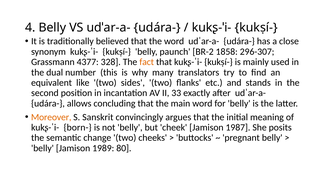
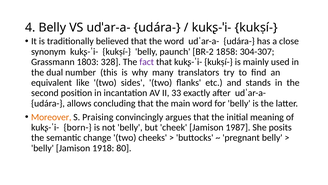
296-307: 296-307 -> 304-307
4377: 4377 -> 1803
fact colour: orange -> purple
Sanskrit: Sanskrit -> Praising
1989: 1989 -> 1918
